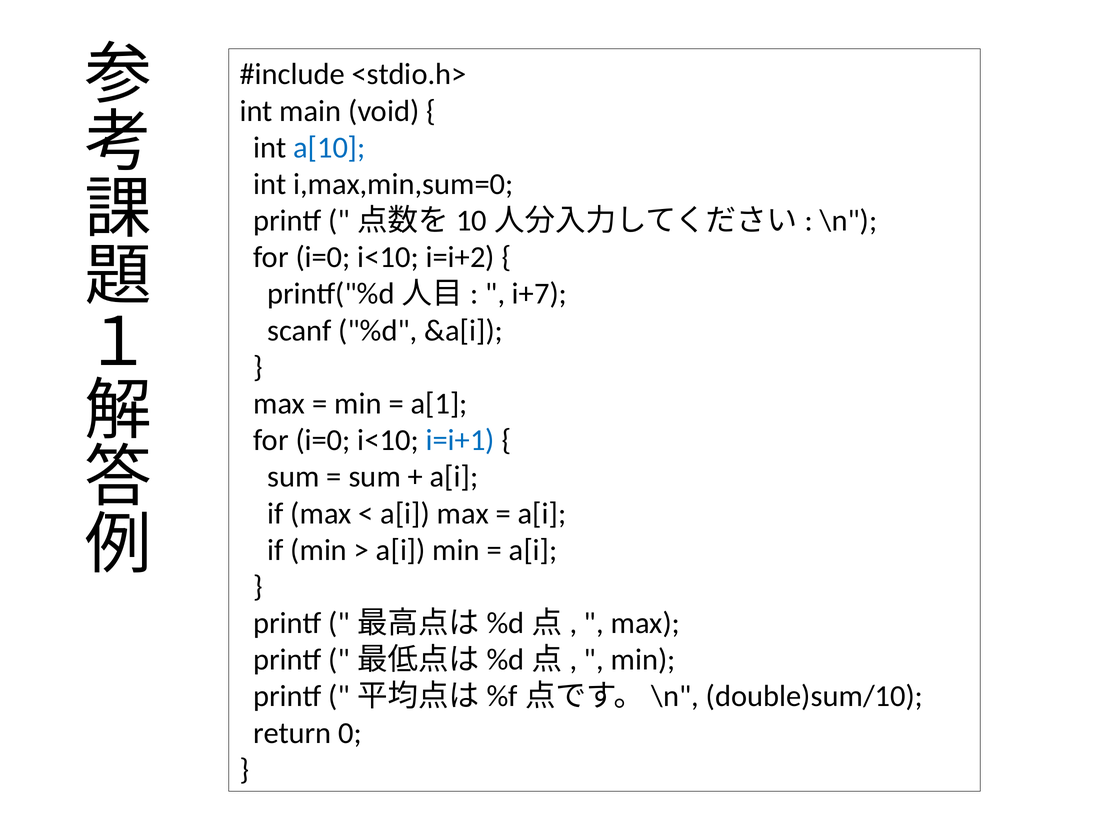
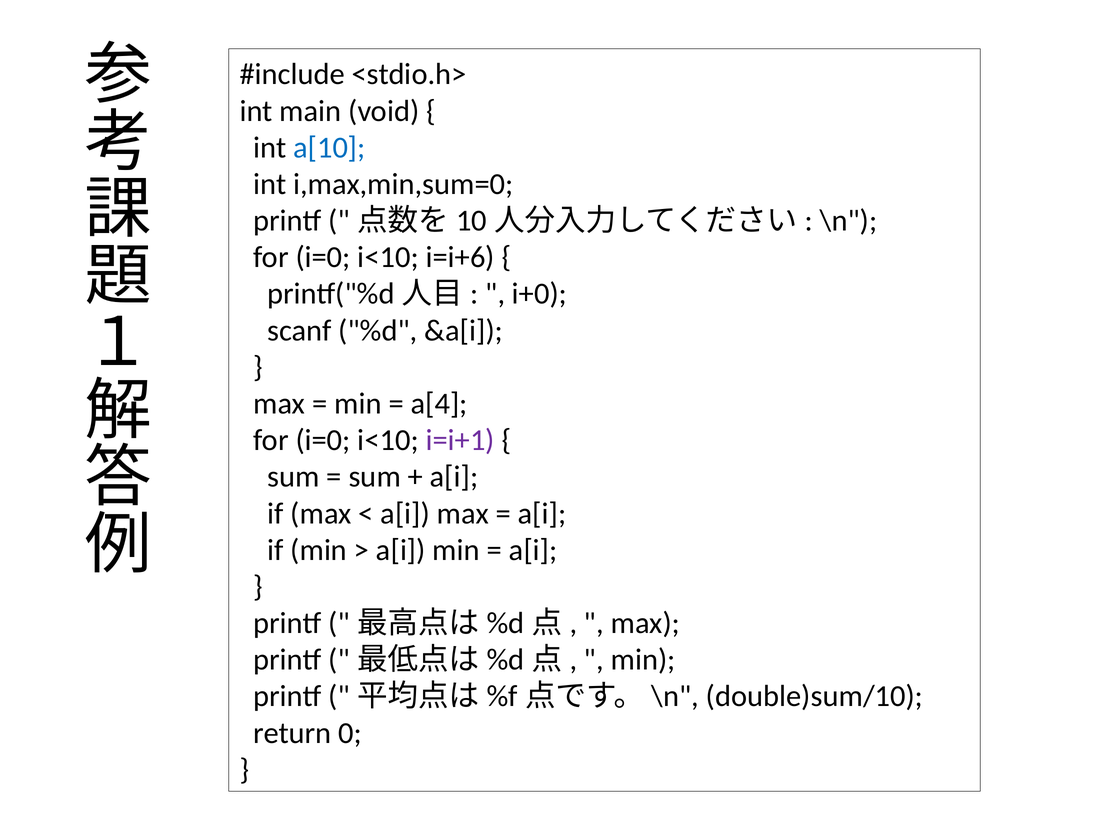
i=i+2: i=i+2 -> i=i+6
i+7: i+7 -> i+0
a[1: a[1 -> a[4
i=i+1 colour: blue -> purple
